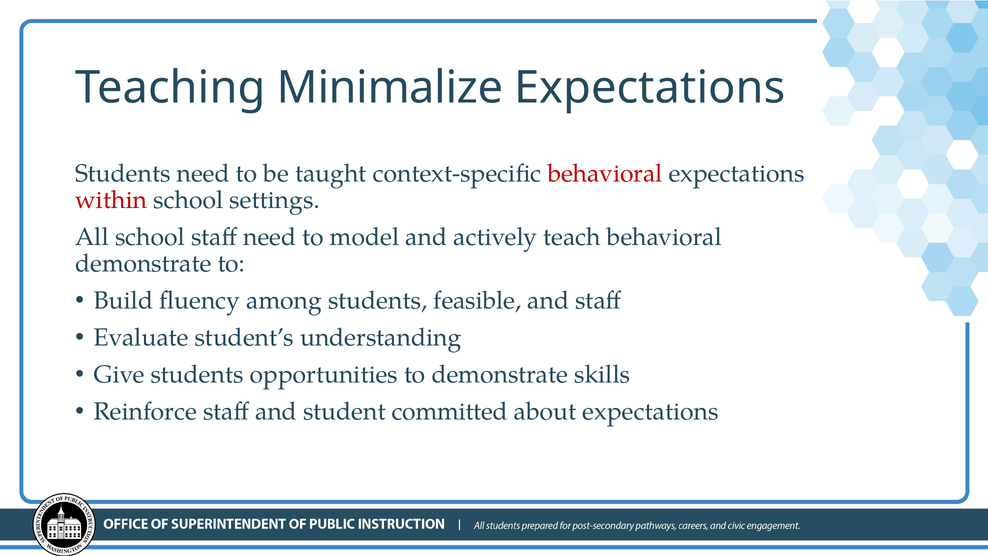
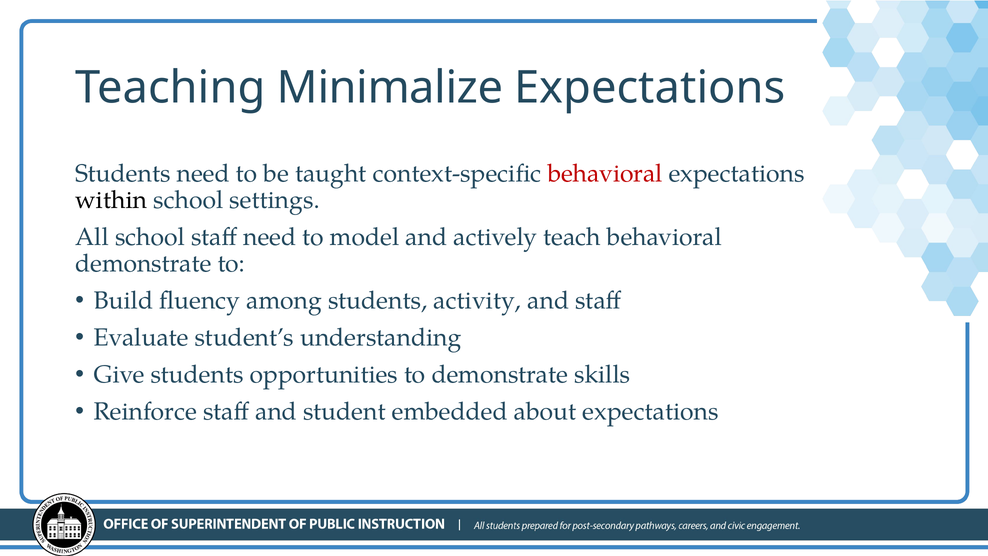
within colour: red -> black
feasible: feasible -> activity
committed: committed -> embedded
